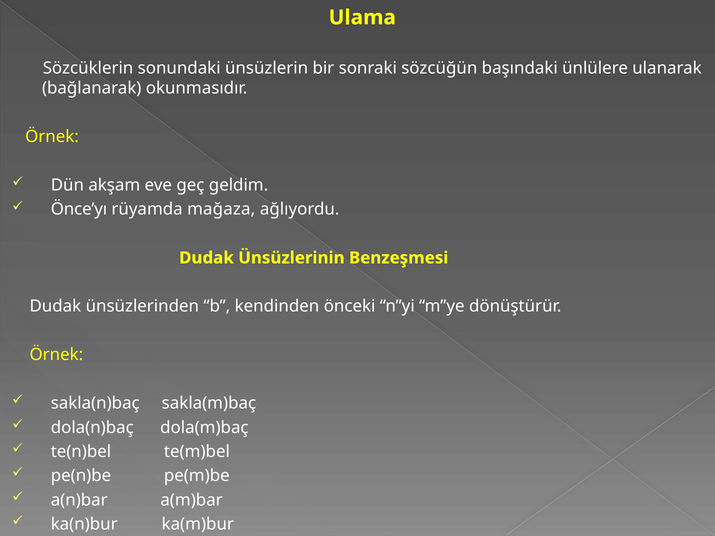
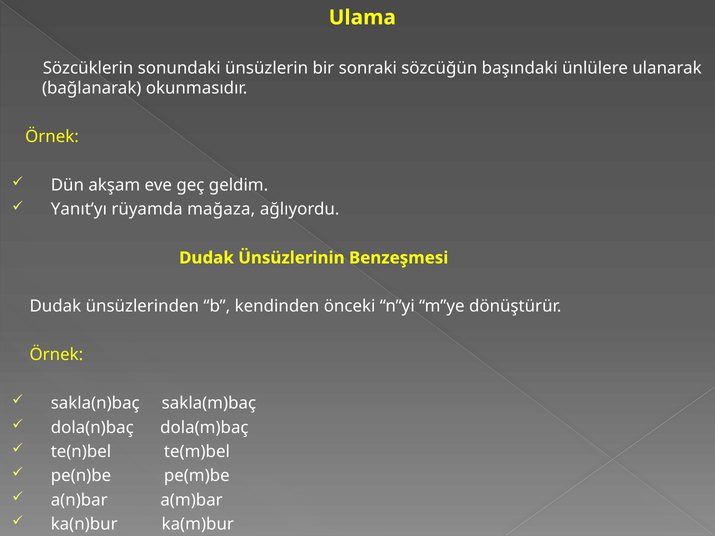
Önce’yı: Önce’yı -> Yanıt’yı
